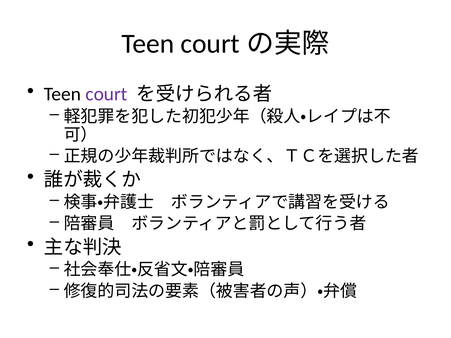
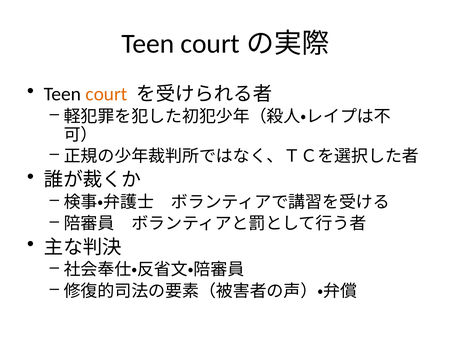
court colour: purple -> orange
